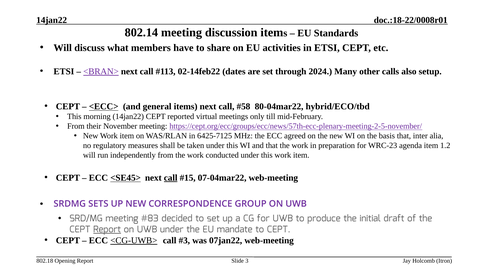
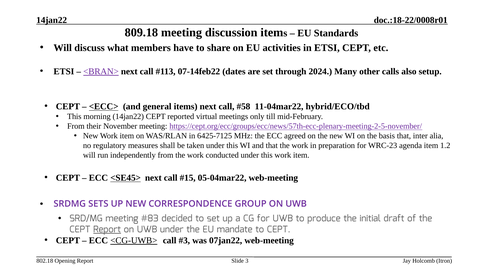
802.14: 802.14 -> 809.18
02-14feb22: 02-14feb22 -> 07-14feb22
80-04mar22: 80-04mar22 -> 11-04mar22
call at (171, 178) underline: present -> none
07-04mar22: 07-04mar22 -> 05-04mar22
